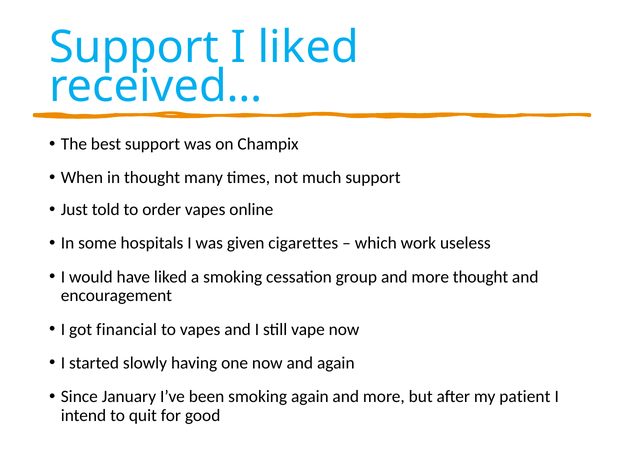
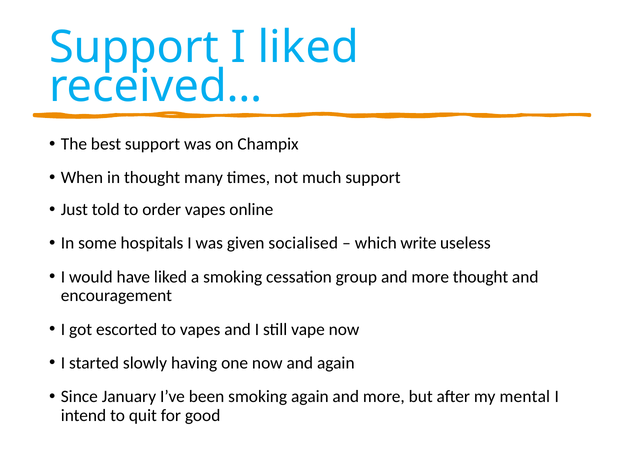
cigarettes: cigarettes -> socialised
work: work -> write
financial: financial -> escorted
patient: patient -> mental
